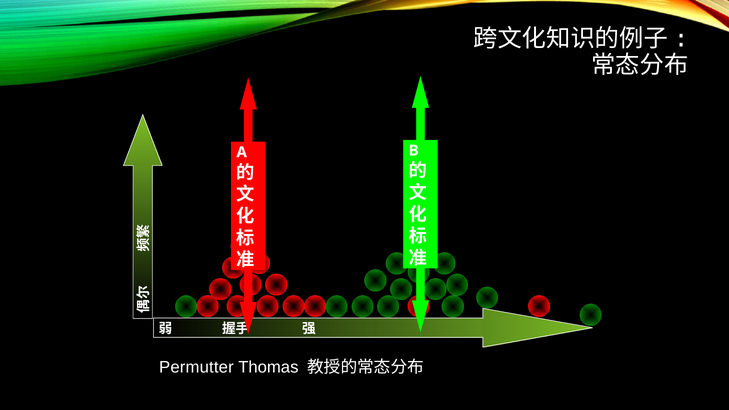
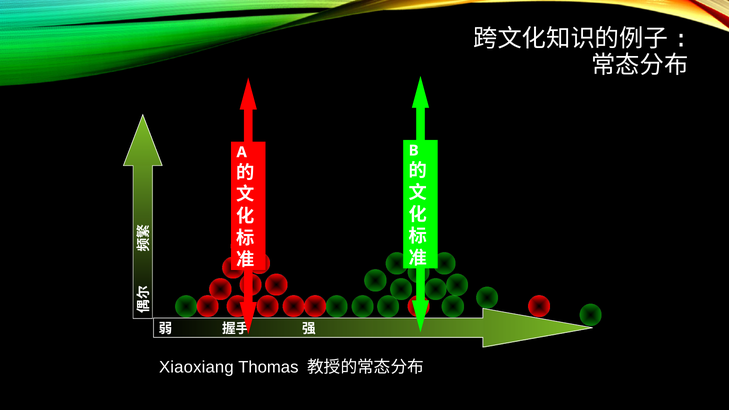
Permutter: Permutter -> Xiaoxiang
